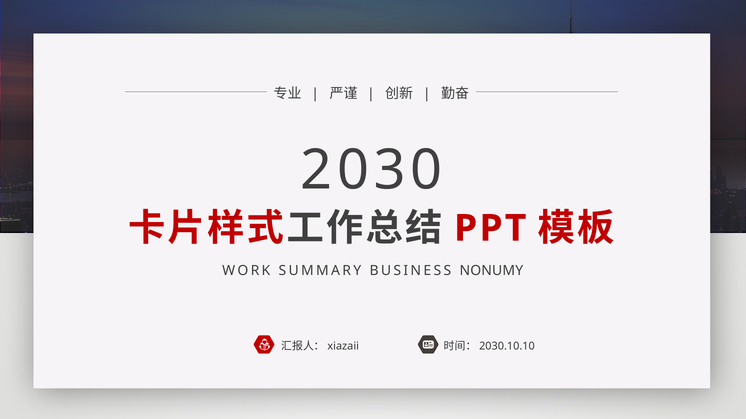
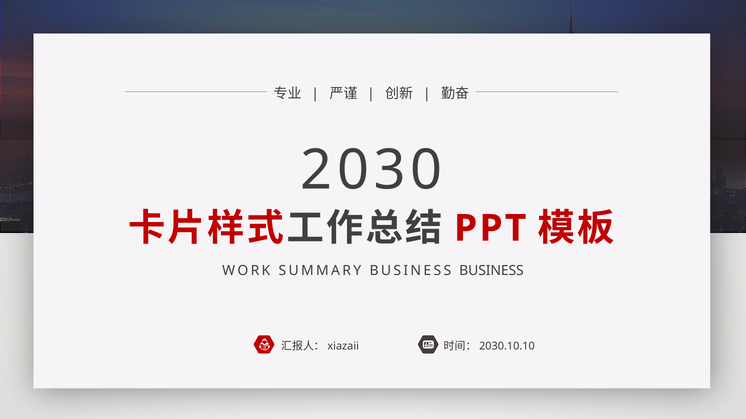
BUSINESS NONUMY: NONUMY -> BUSINESS
